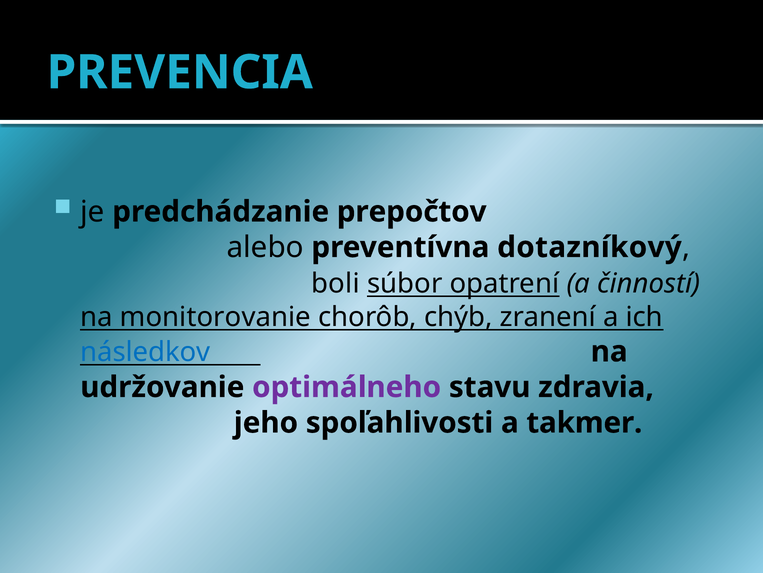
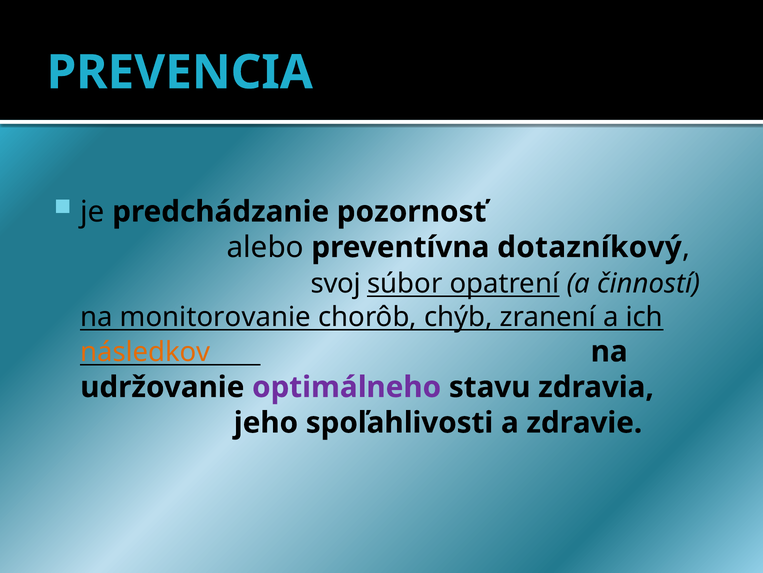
prepočtov: prepočtov -> pozornosť
boli: boli -> svoj
následkov colour: blue -> orange
takmer: takmer -> zdravie
